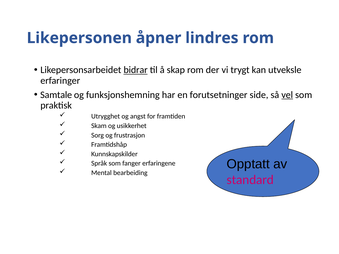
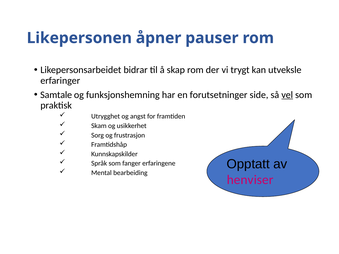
lindres: lindres -> pauser
bidrar underline: present -> none
standard: standard -> henviser
